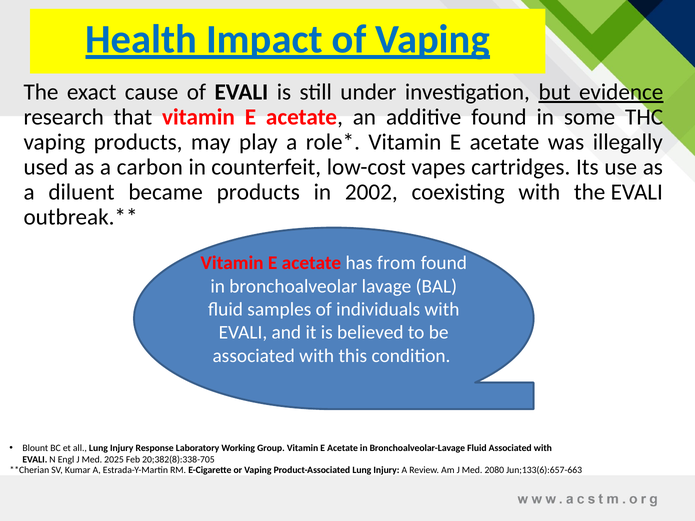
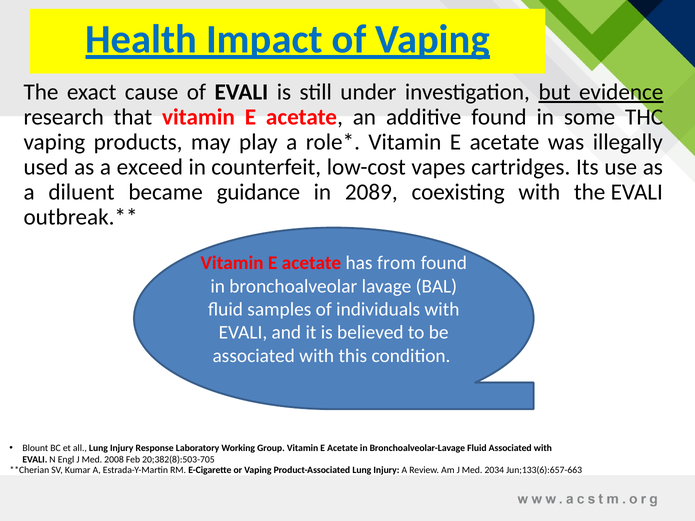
carbon: carbon -> exceed
became products: products -> guidance
2002: 2002 -> 2089
2025: 2025 -> 2008
20;382(8):338-705: 20;382(8):338-705 -> 20;382(8):503-705
2080: 2080 -> 2034
